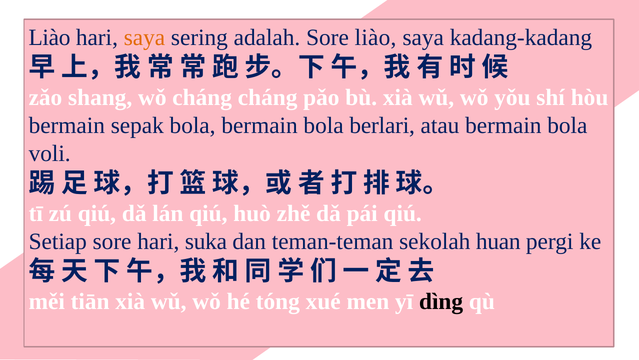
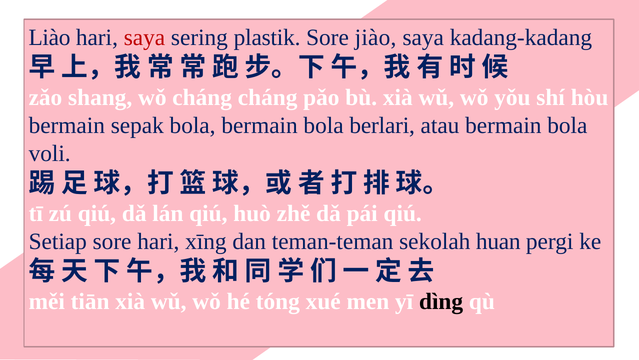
saya at (144, 37) colour: orange -> red
adalah: adalah -> plastik
Sore liào: liào -> jiào
suka: suka -> xīng
